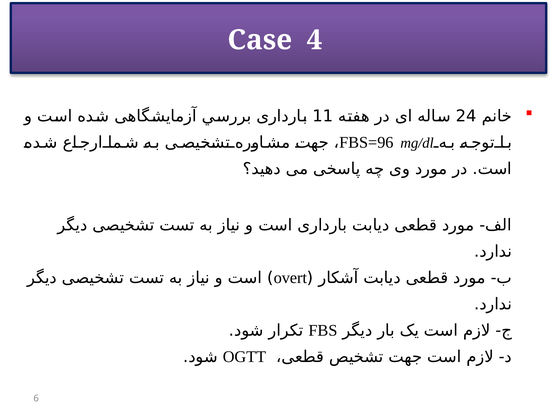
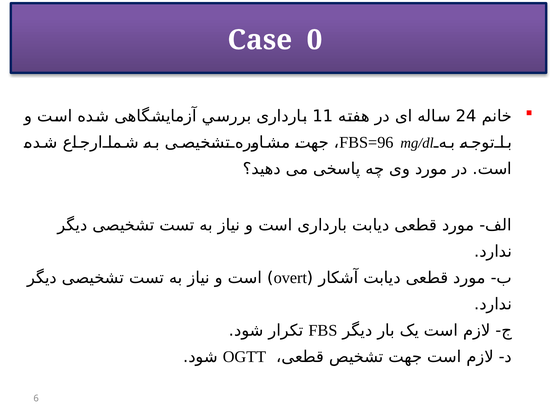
4: 4 -> 0
